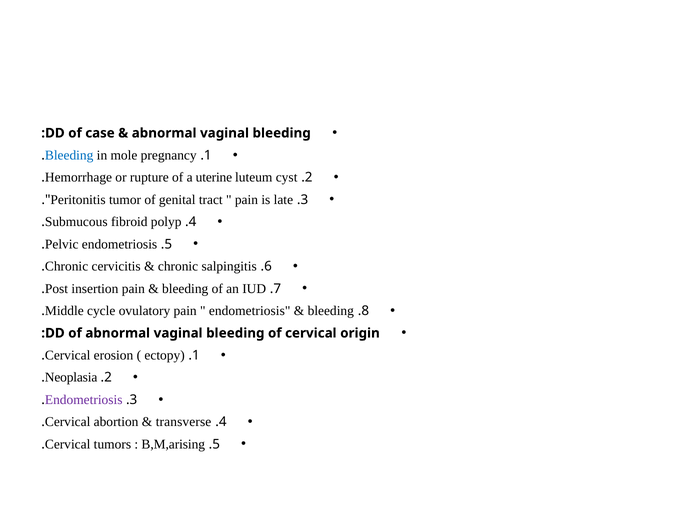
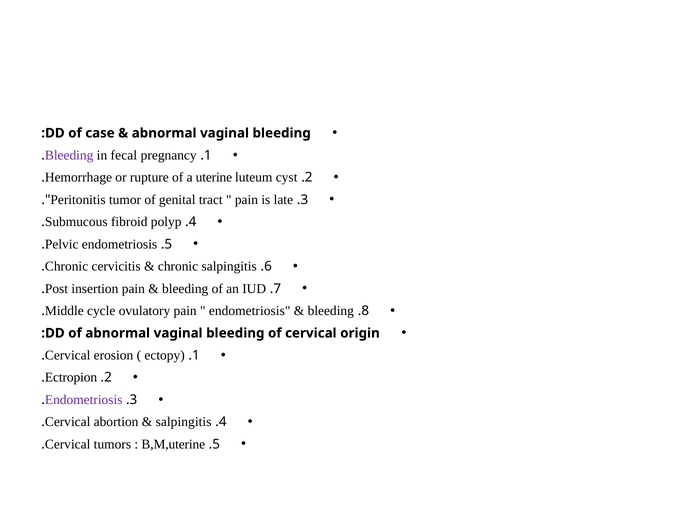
Bleeding at (69, 155) colour: blue -> purple
mole: mole -> fecal
Neoplasia: Neoplasia -> Ectropion
transverse at (184, 422): transverse -> salpingitis
B,M,arising: B,M,arising -> B,M,uterine
